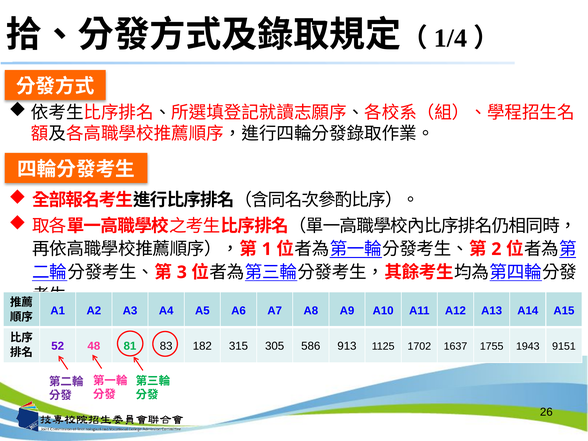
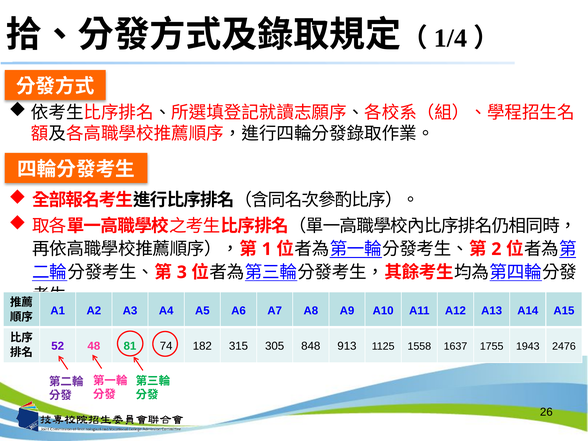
83: 83 -> 74
586: 586 -> 848
1702: 1702 -> 1558
9151: 9151 -> 2476
